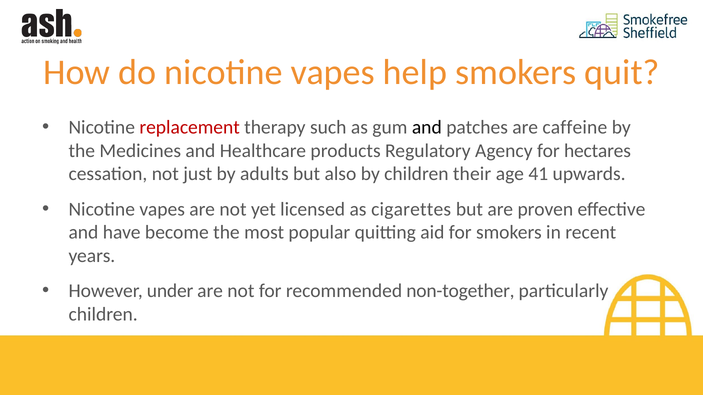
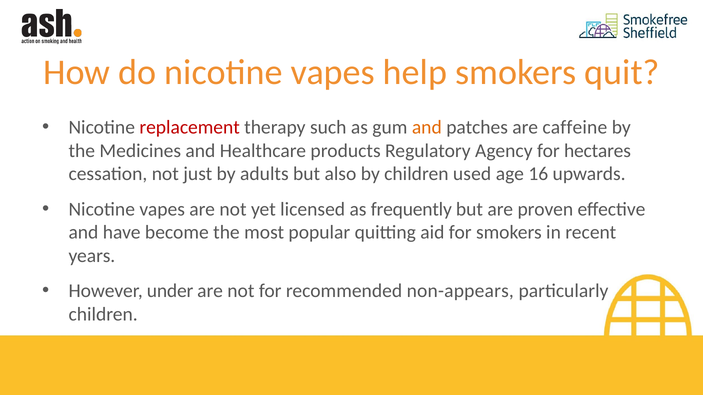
and at (427, 127) colour: black -> orange
their: their -> used
41: 41 -> 16
cigarettes: cigarettes -> frequently
non-together: non-together -> non-appears
